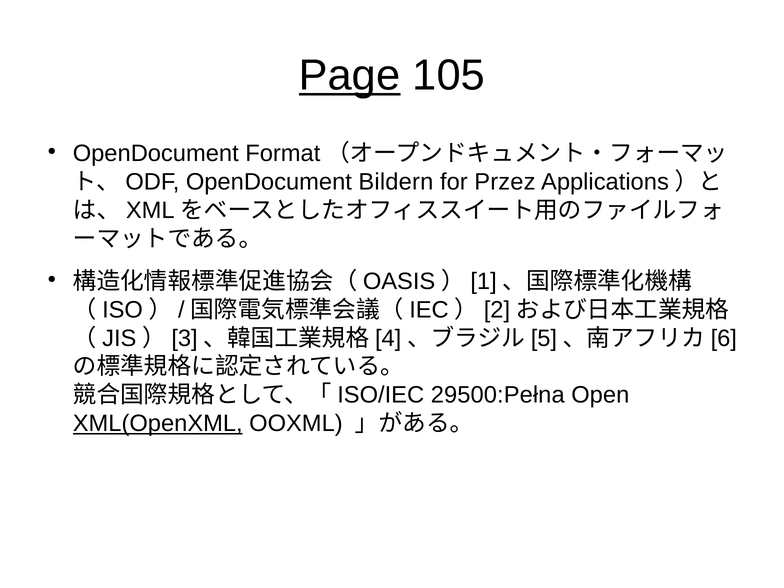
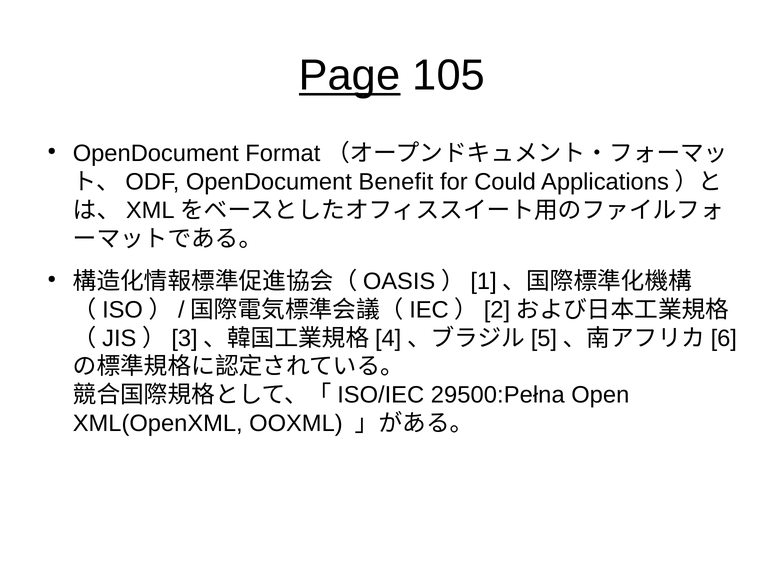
Bildern: Bildern -> Benefit
Przez: Przez -> Could
XML(OpenXML underline: present -> none
